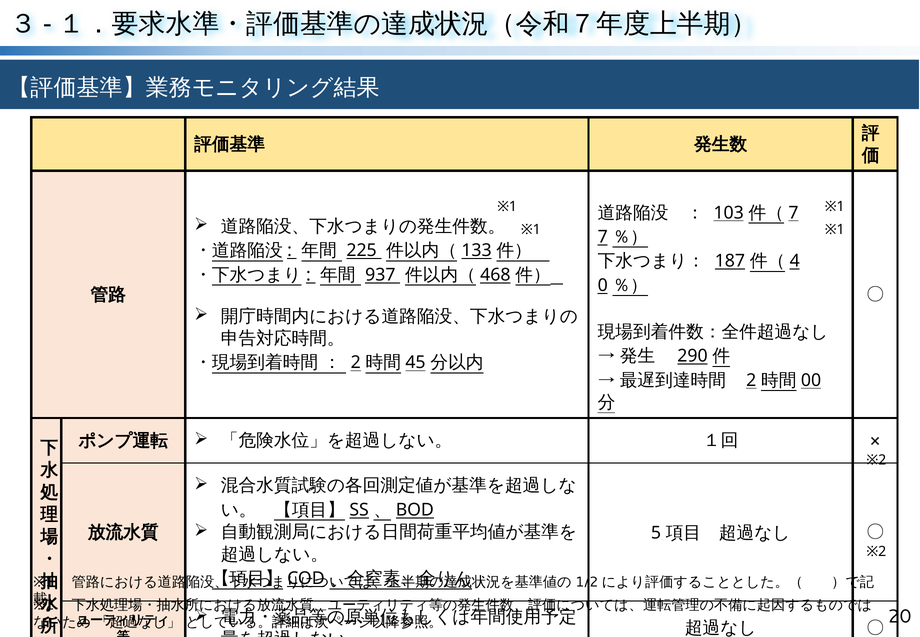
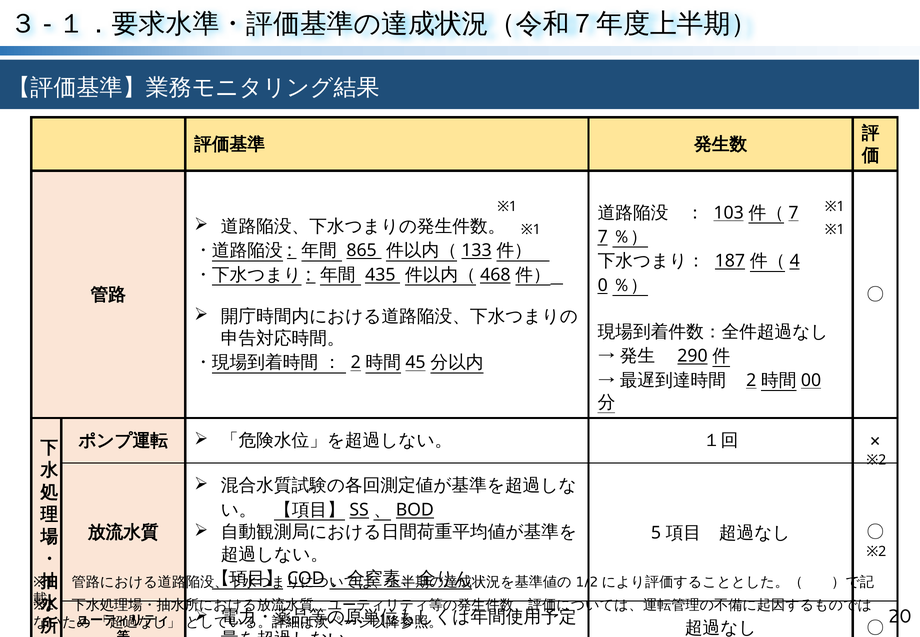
225: 225 -> 865
937: 937 -> 435
